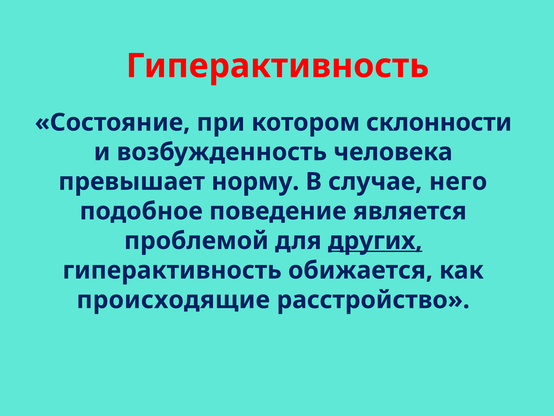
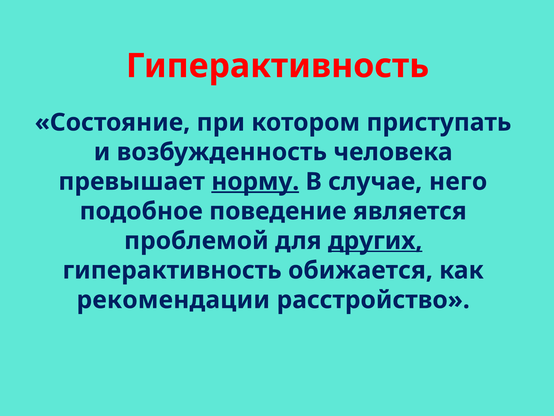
склонности: склонности -> приступать
норму underline: none -> present
происходящие: происходящие -> рекомендации
